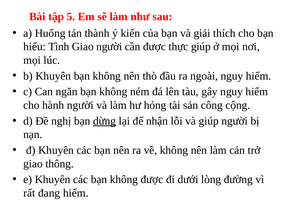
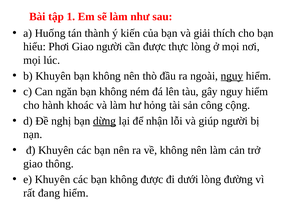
5: 5 -> 1
Tình: Tình -> Phơi
thực giúp: giúp -> lòng
nguy at (232, 76) underline: none -> present
hành người: người -> khoác
